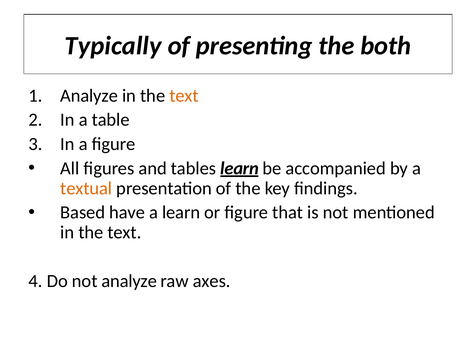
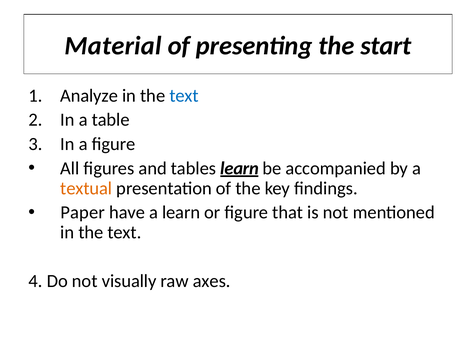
Typically: Typically -> Material
both: both -> start
text at (184, 96) colour: orange -> blue
Based: Based -> Paper
not analyze: analyze -> visually
